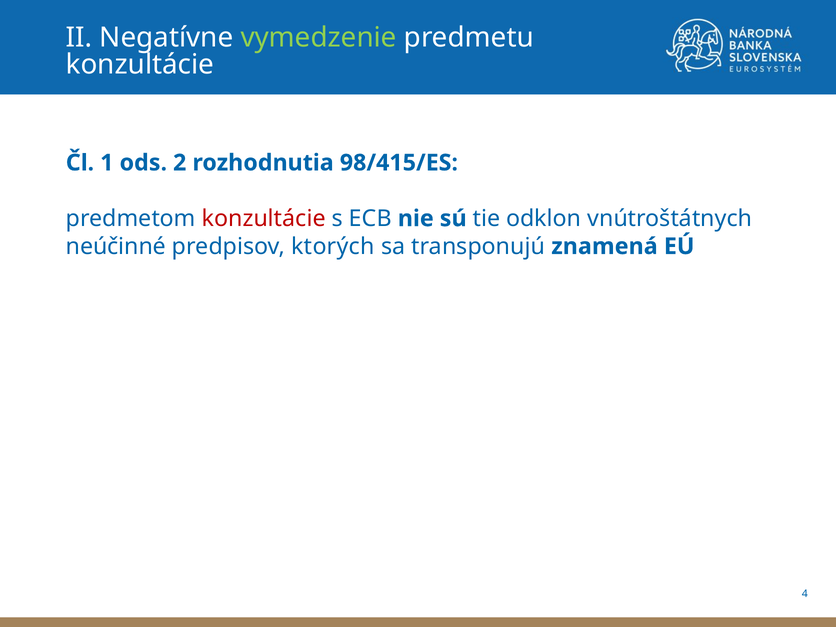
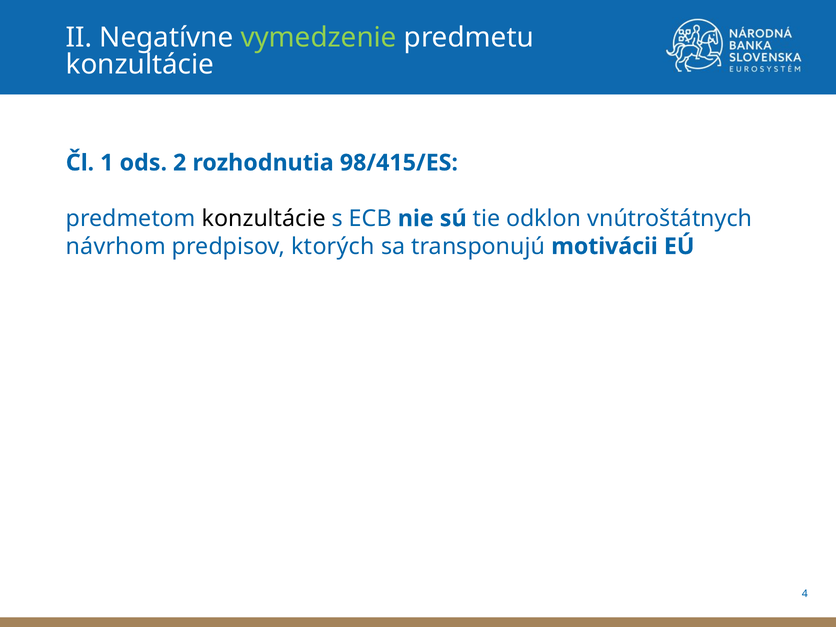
konzultácie at (264, 219) colour: red -> black
neúčinné: neúčinné -> návrhom
znamená: znamená -> motivácii
